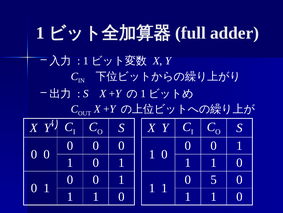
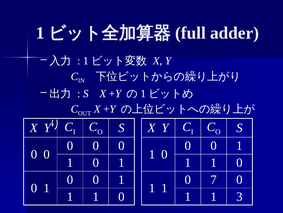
5: 5 -> 7
0 at (239, 196): 0 -> 3
